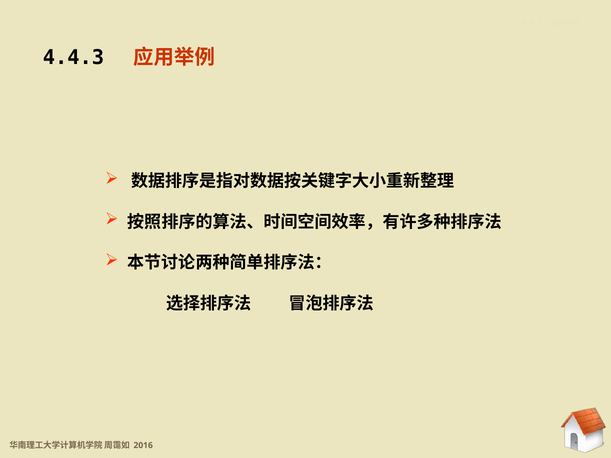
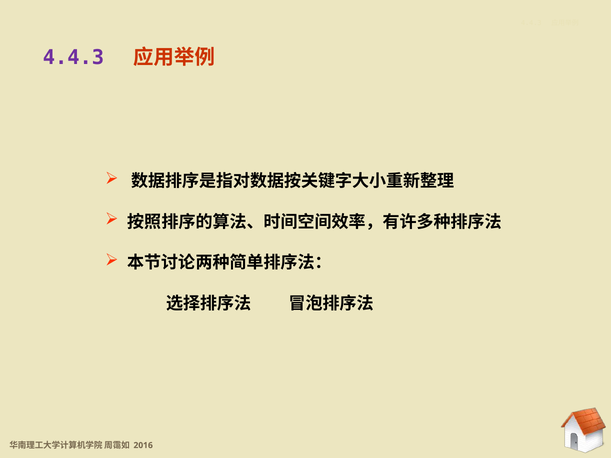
4.4.3 at (73, 57) colour: black -> purple
